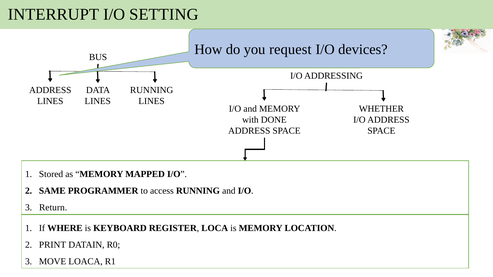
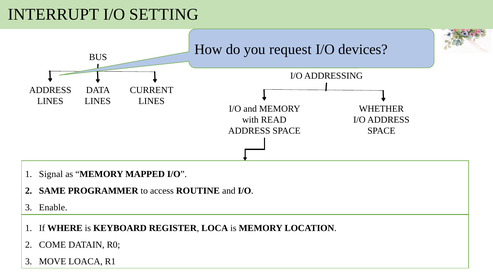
RUNNING at (152, 90): RUNNING -> CURRENT
DONE: DONE -> READ
Stored: Stored -> Signal
access RUNNING: RUNNING -> ROUTINE
Return: Return -> Enable
PRINT: PRINT -> COME
